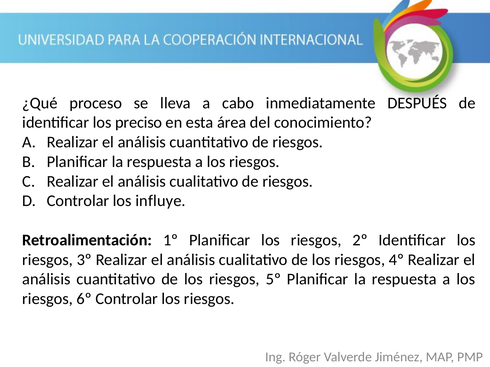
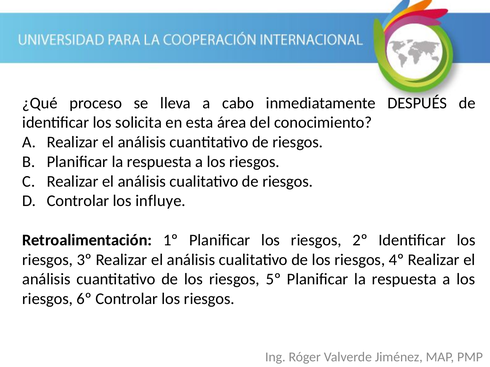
preciso: preciso -> solicita
